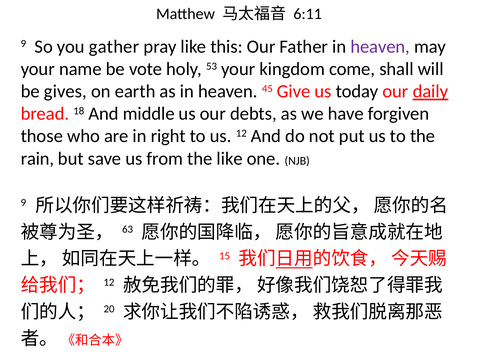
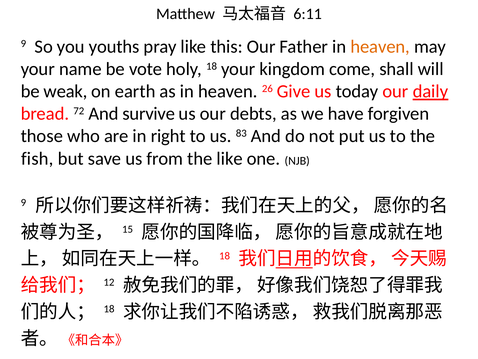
gather: gather -> youths
heaven at (380, 47) colour: purple -> orange
holy 53: 53 -> 18
gives: gives -> weak
45: 45 -> 26
18: 18 -> 72
middle: middle -> survive
us 12: 12 -> 83
rain: rain -> fish
63: 63 -> 15
15 at (225, 255): 15 -> 18
20 at (109, 309): 20 -> 18
